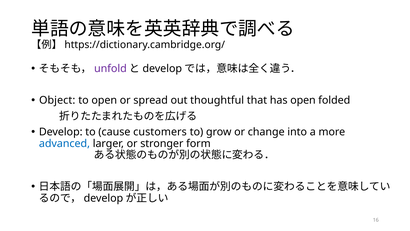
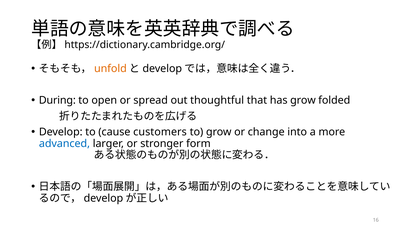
unfold colour: purple -> orange
Object: Object -> During
has open: open -> grow
